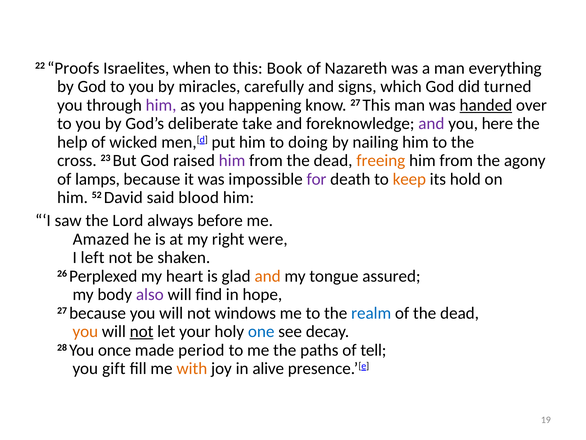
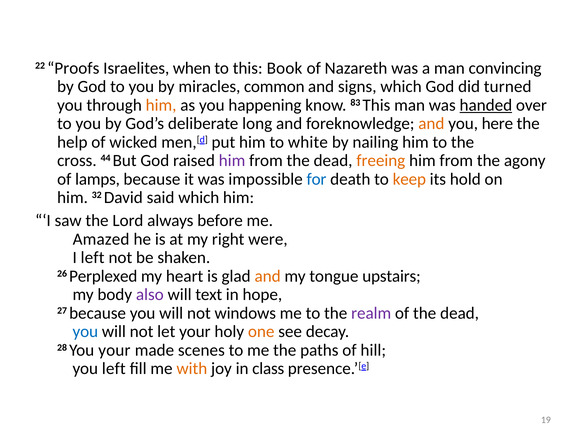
everything: everything -> convincing
carefully: carefully -> common
him at (161, 105) colour: purple -> orange
know 27: 27 -> 83
take: take -> long
and at (431, 123) colour: purple -> orange
doing: doing -> white
23: 23 -> 44
for colour: purple -> blue
52: 52 -> 32
said blood: blood -> which
assured: assured -> upstairs
find: find -> text
realm colour: blue -> purple
you at (85, 331) colour: orange -> blue
not at (142, 331) underline: present -> none
one colour: blue -> orange
You once: once -> your
period: period -> scenes
tell: tell -> hill
you gift: gift -> left
alive: alive -> class
